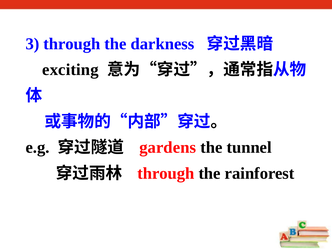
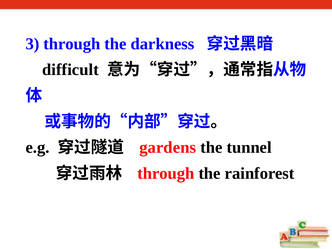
exciting: exciting -> difficult
